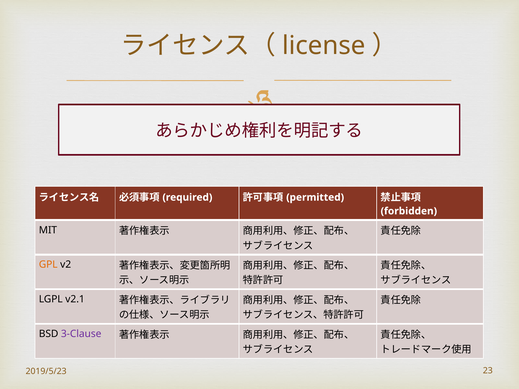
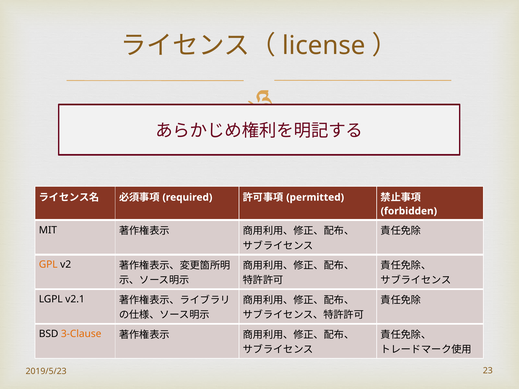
3-Clause colour: purple -> orange
